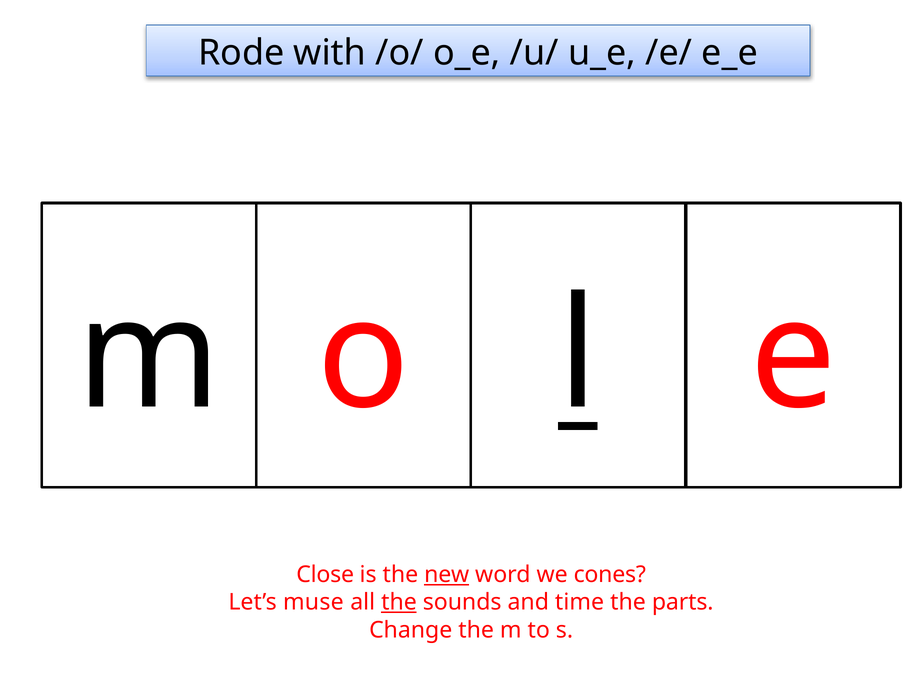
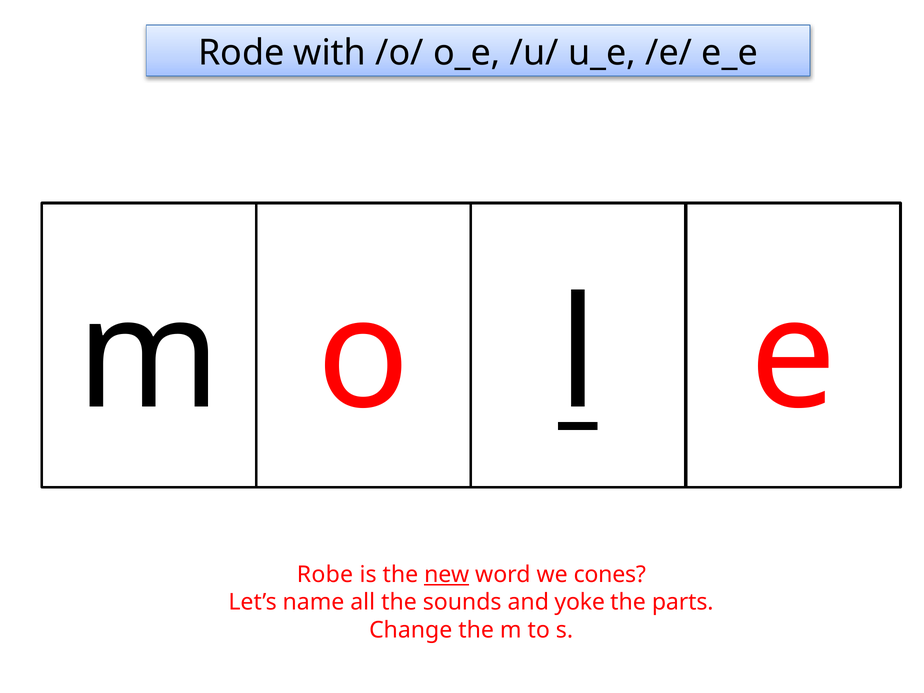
Close: Close -> Robe
muse: muse -> name
the at (399, 602) underline: present -> none
time: time -> yoke
